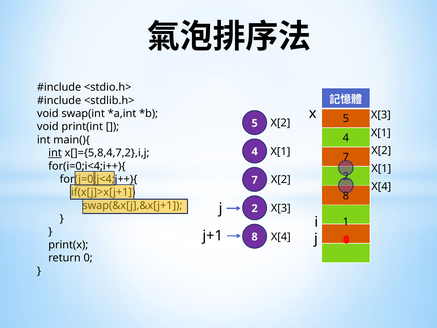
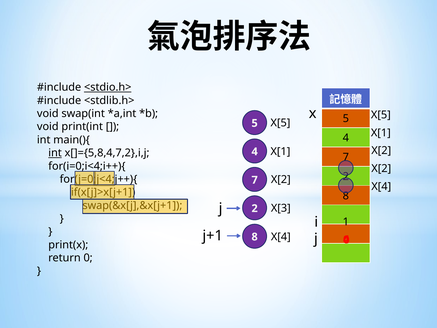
<stdio.h> underline: none -> present
X[3 at (381, 115): X[3 -> X[5
X[2 at (280, 123): X[2 -> X[5
X[1 at (381, 168): X[1 -> X[2
